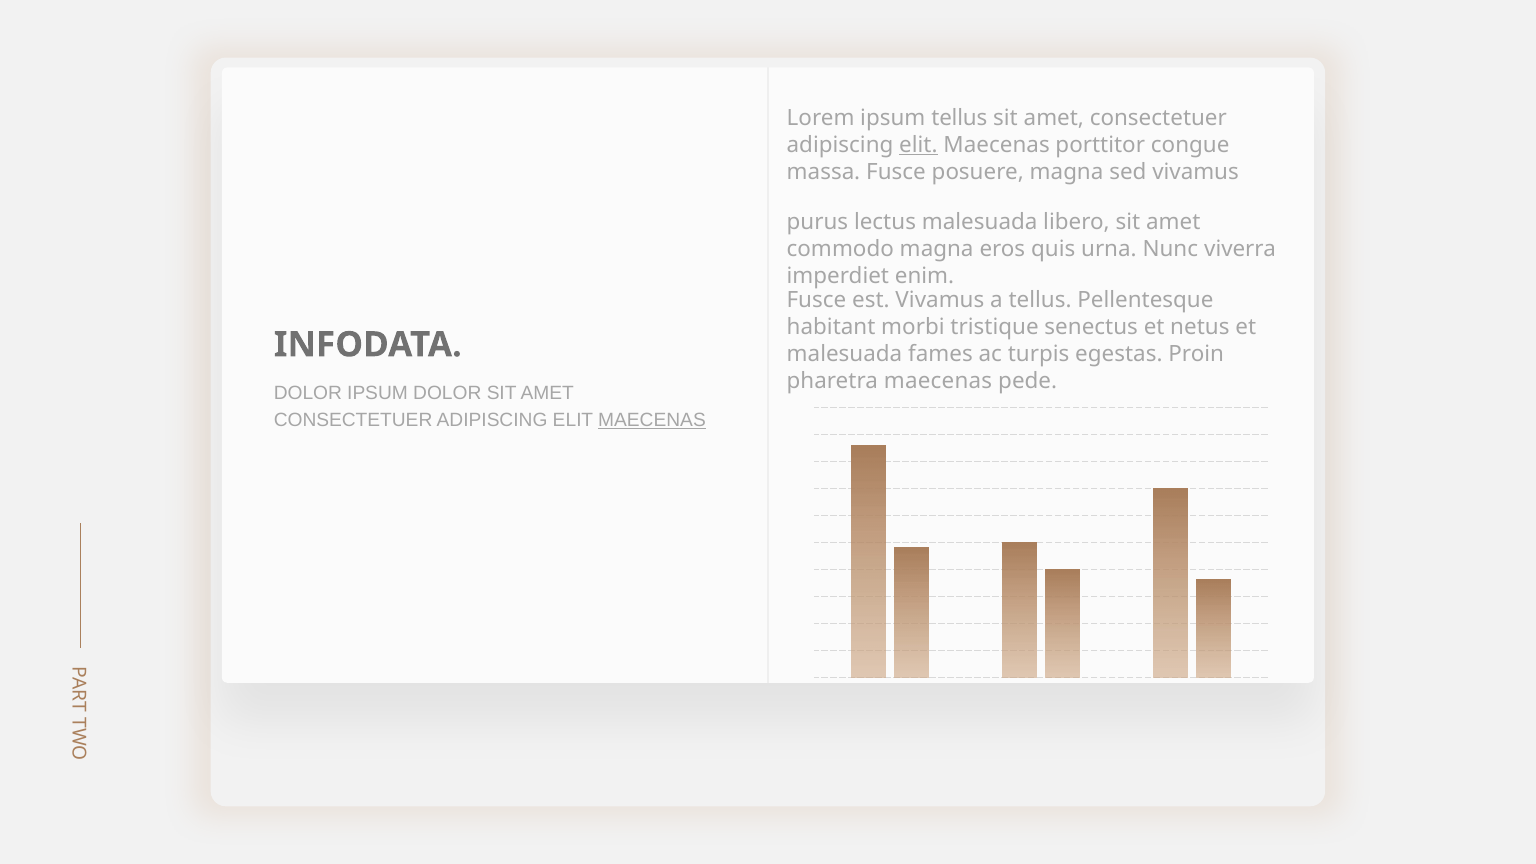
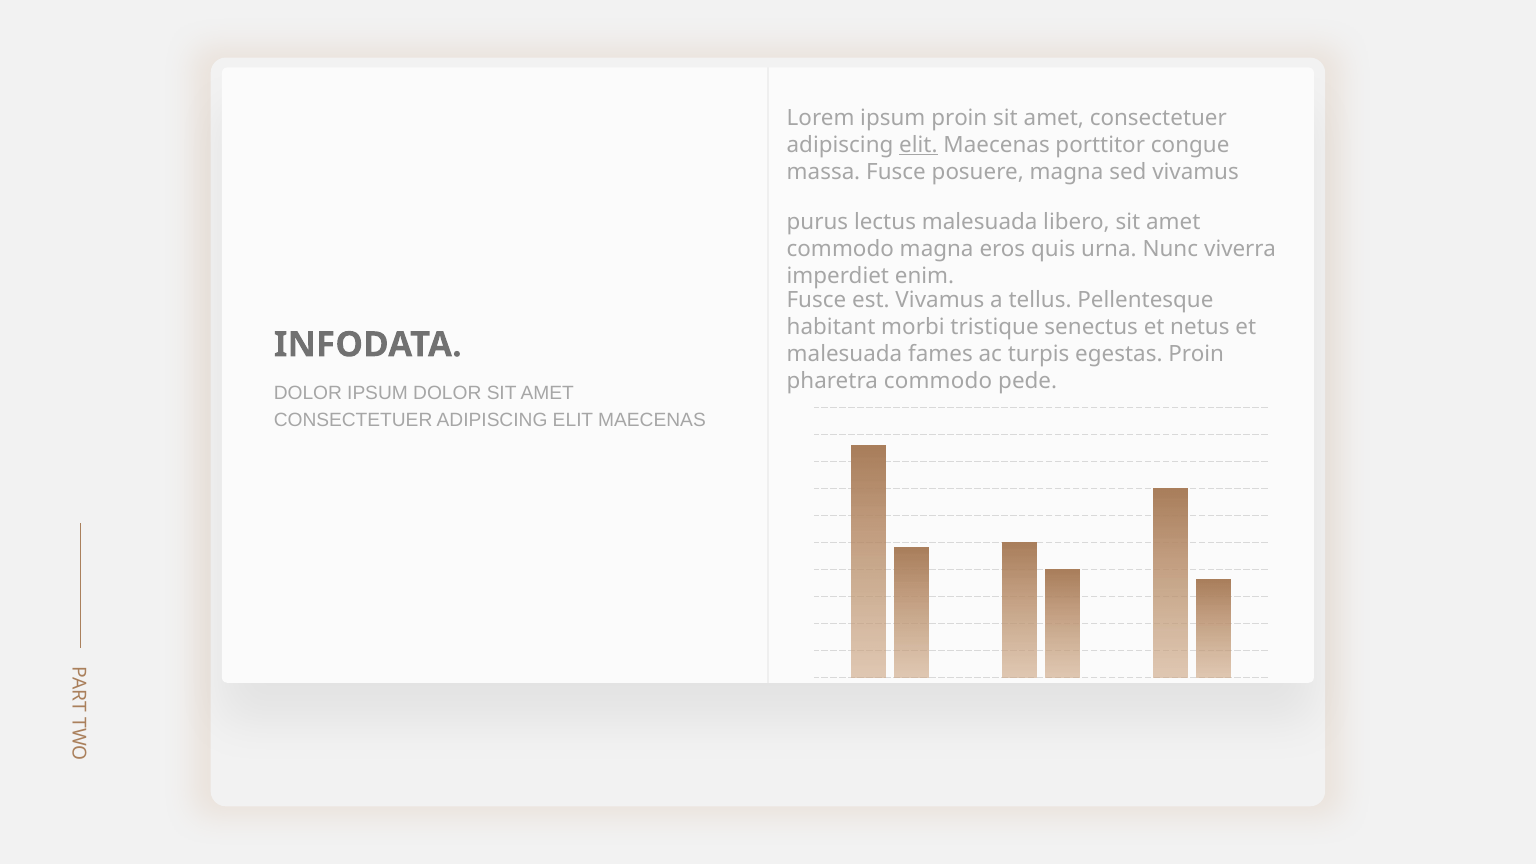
ipsum tellus: tellus -> proin
pharetra maecenas: maecenas -> commodo
MAECENAS at (652, 420) underline: present -> none
